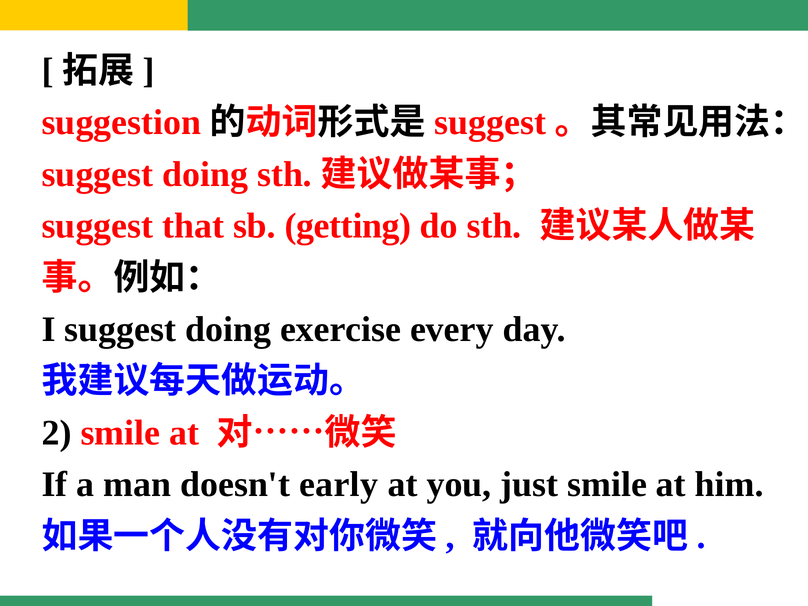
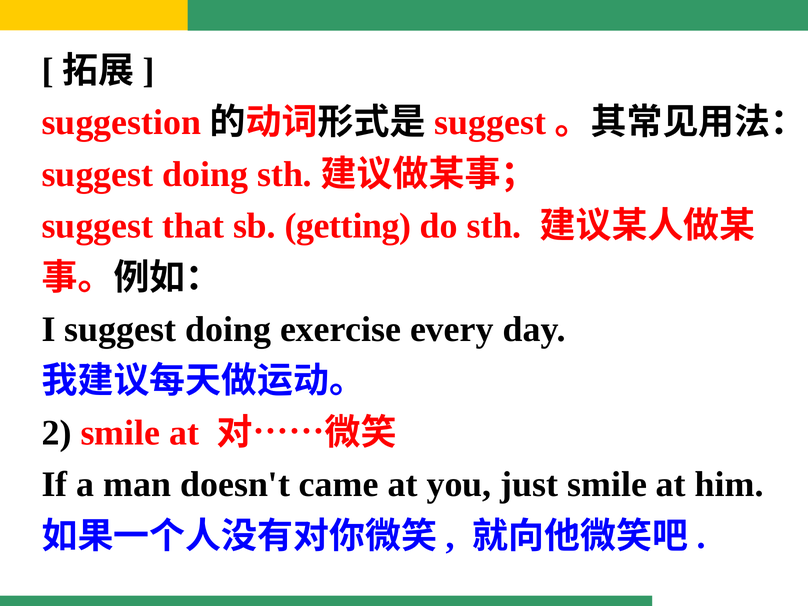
early: early -> came
